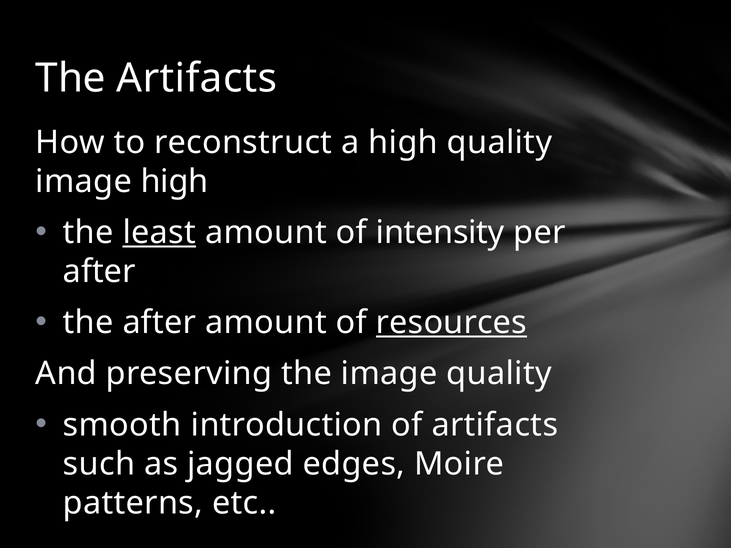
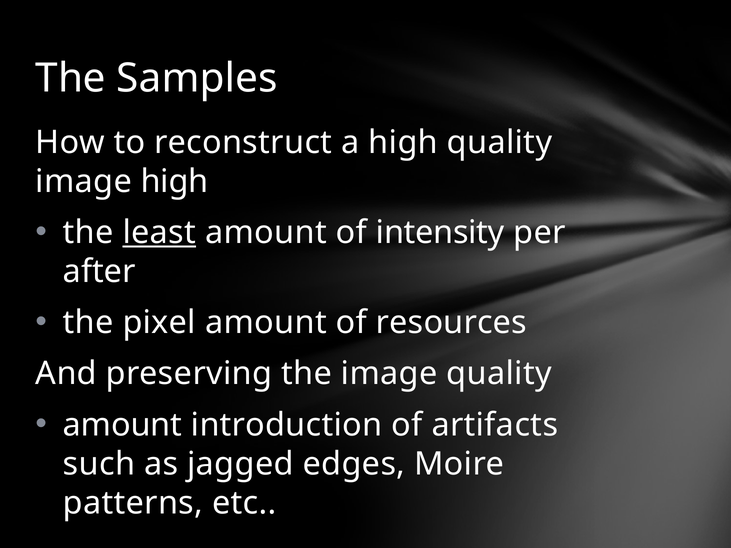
The Artifacts: Artifacts -> Samples
the after: after -> pixel
resources underline: present -> none
smooth at (122, 425): smooth -> amount
